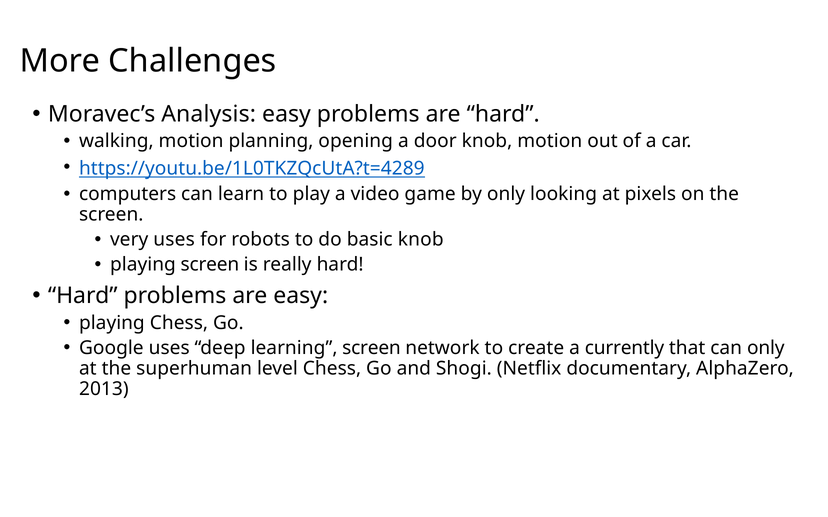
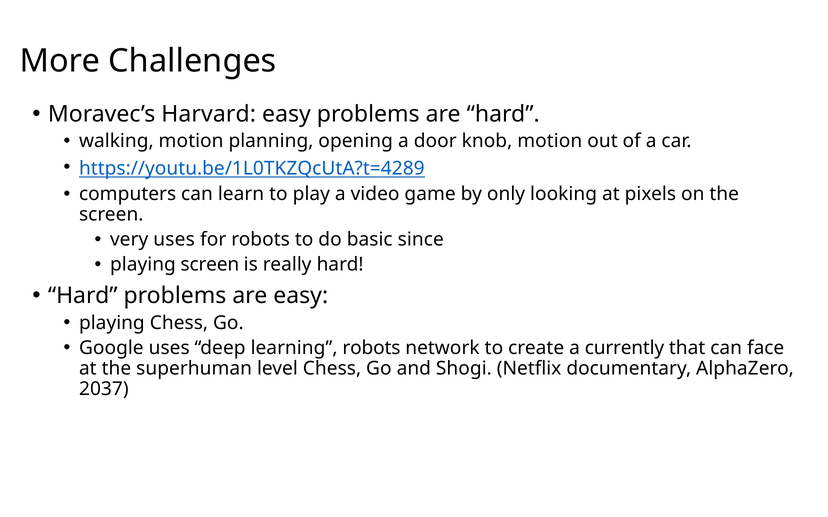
Analysis: Analysis -> Harvard
basic knob: knob -> since
learning screen: screen -> robots
can only: only -> face
2013: 2013 -> 2037
